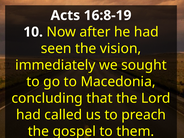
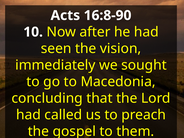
16:8-19: 16:8-19 -> 16:8-90
